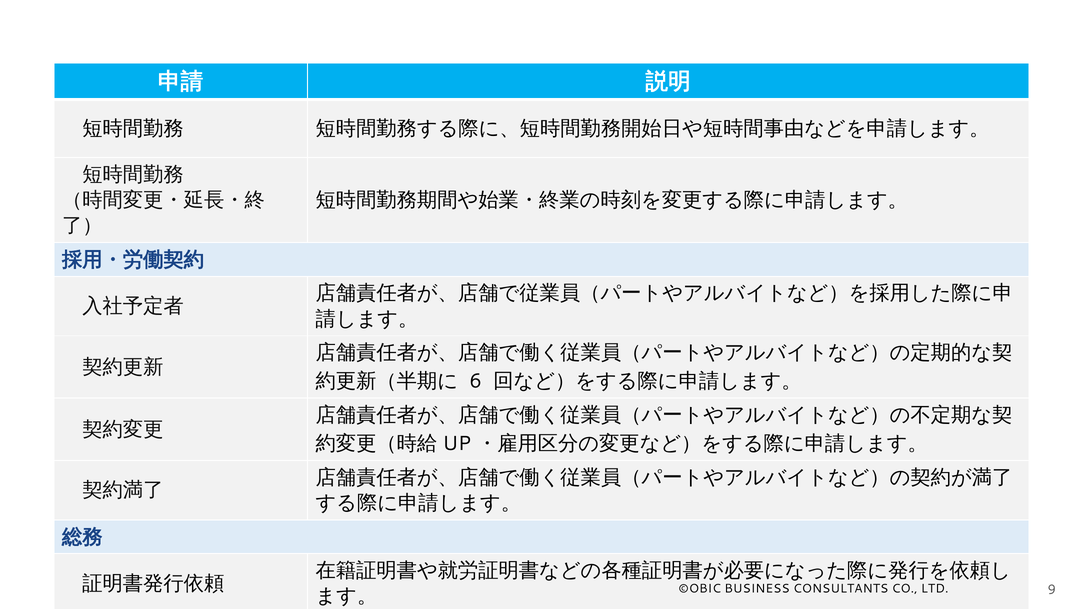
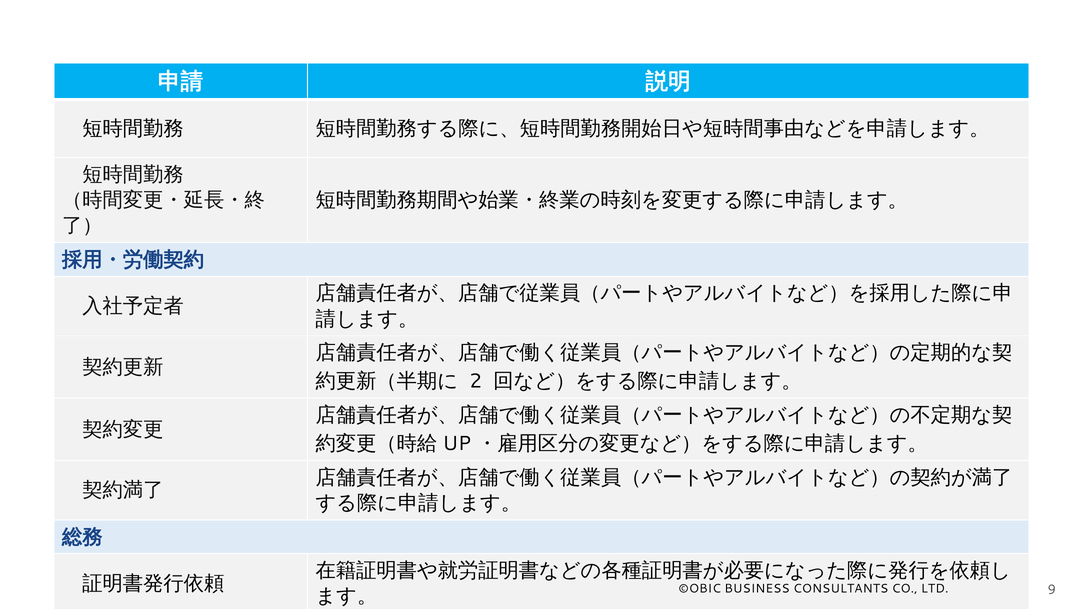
6: 6 -> 2
